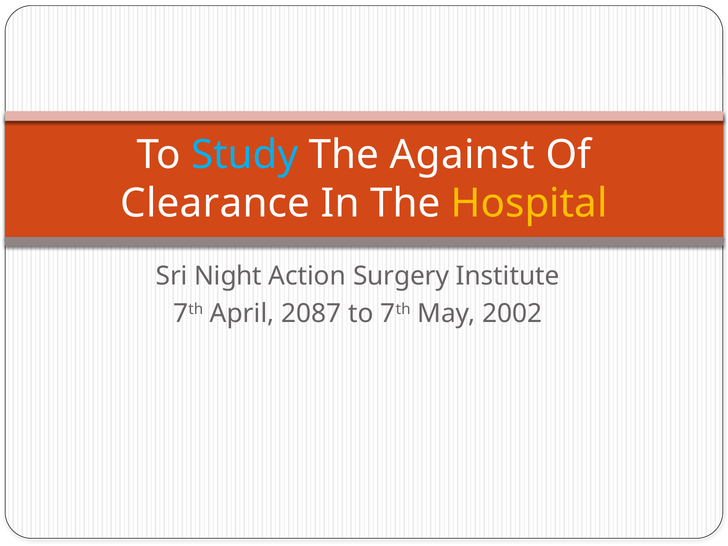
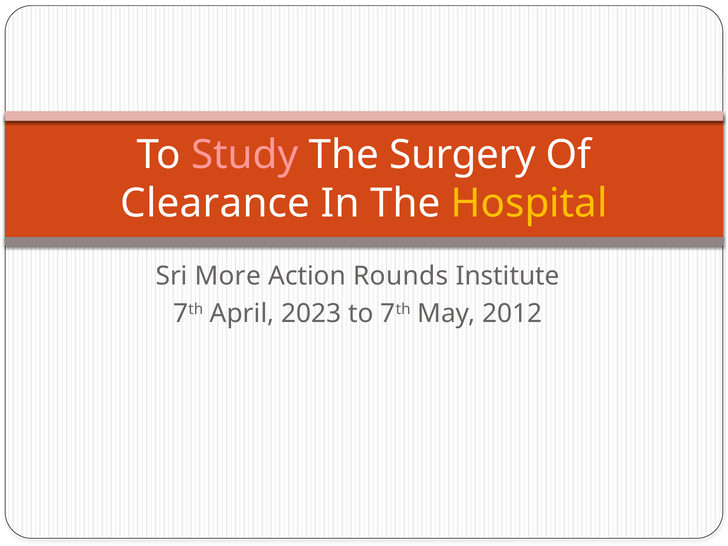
Study colour: light blue -> pink
Against: Against -> Surgery
Night: Night -> More
Surgery: Surgery -> Rounds
2087: 2087 -> 2023
2002: 2002 -> 2012
